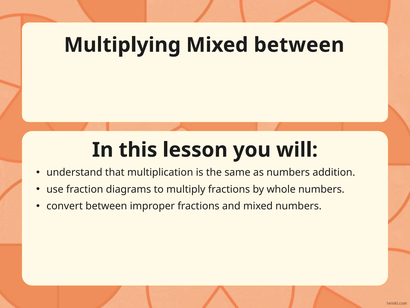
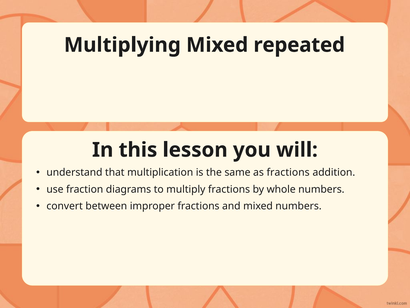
Mixed between: between -> repeated
as numbers: numbers -> fractions
